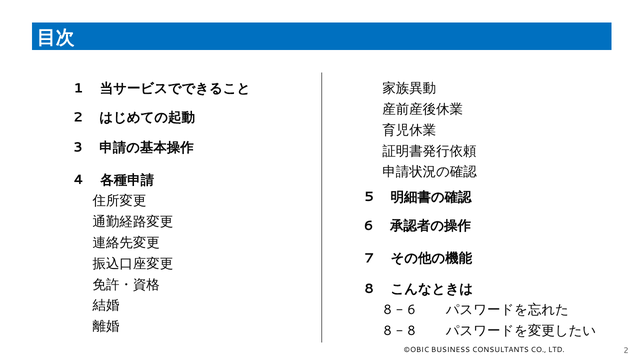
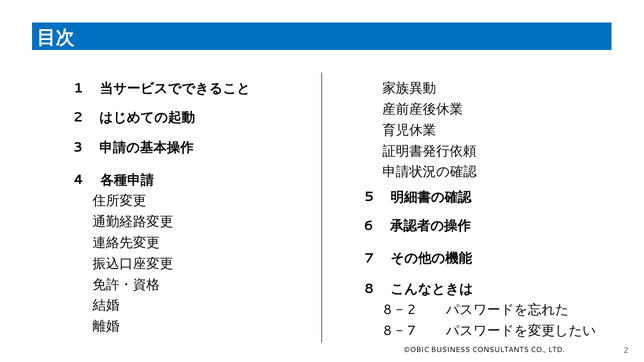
6 at (411, 310): 6 -> 2
8 at (411, 331): 8 -> 7
